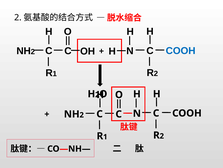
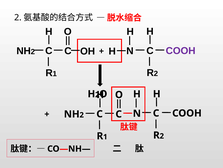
COOH at (181, 51) colour: blue -> purple
